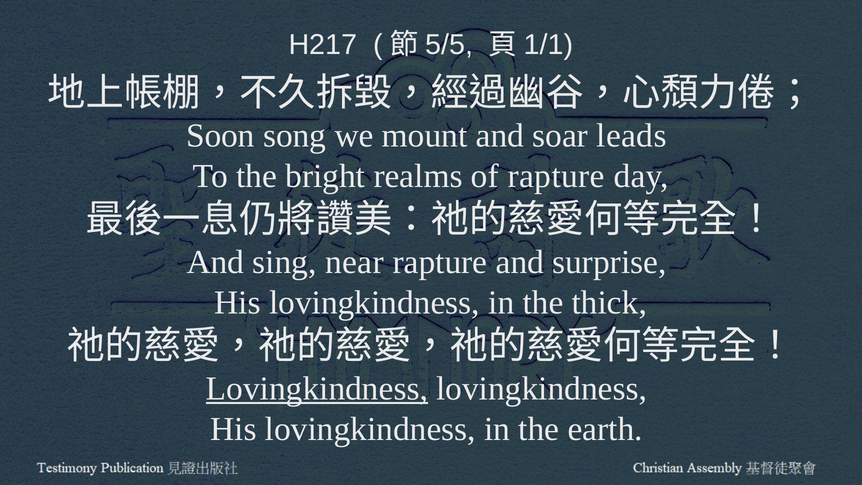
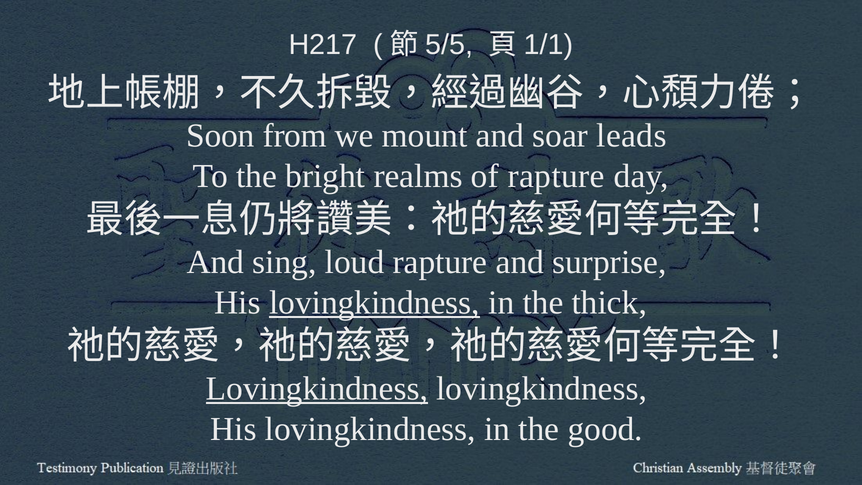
song: song -> from
near: near -> loud
lovingkindness at (374, 302) underline: none -> present
earth: earth -> good
